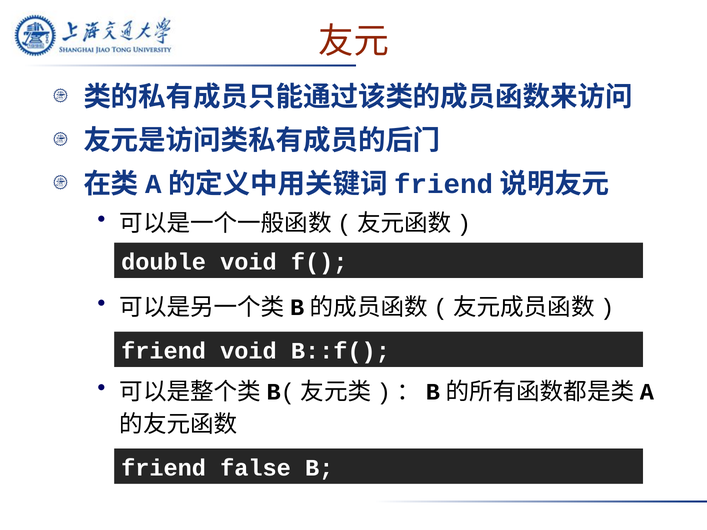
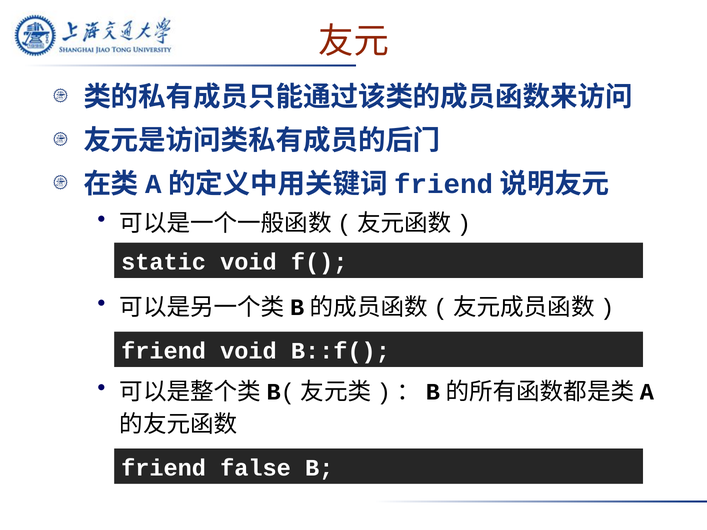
double: double -> static
